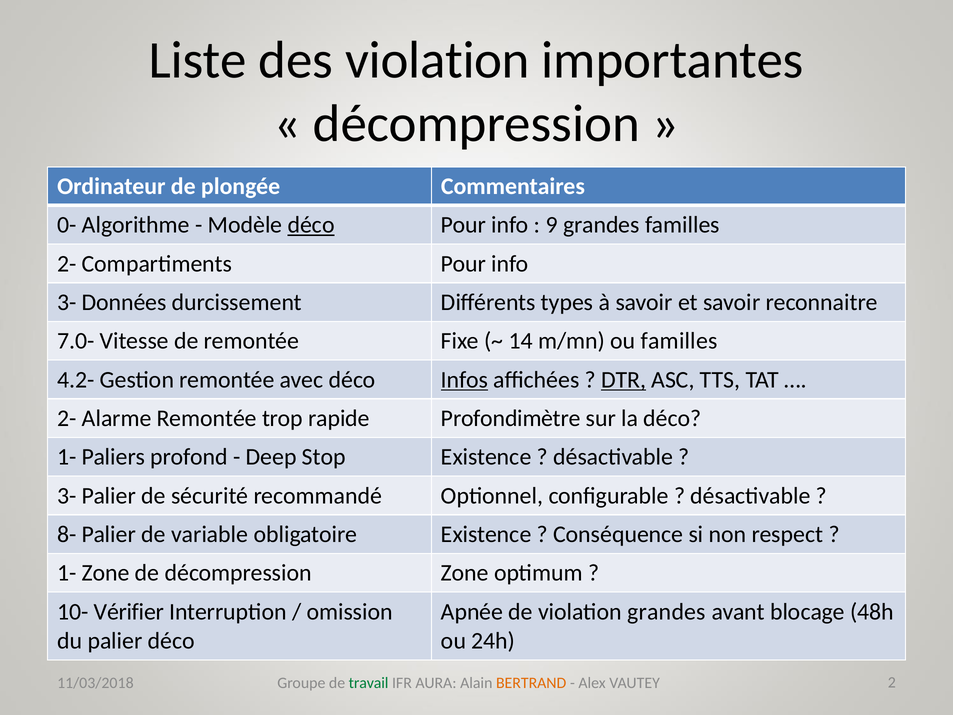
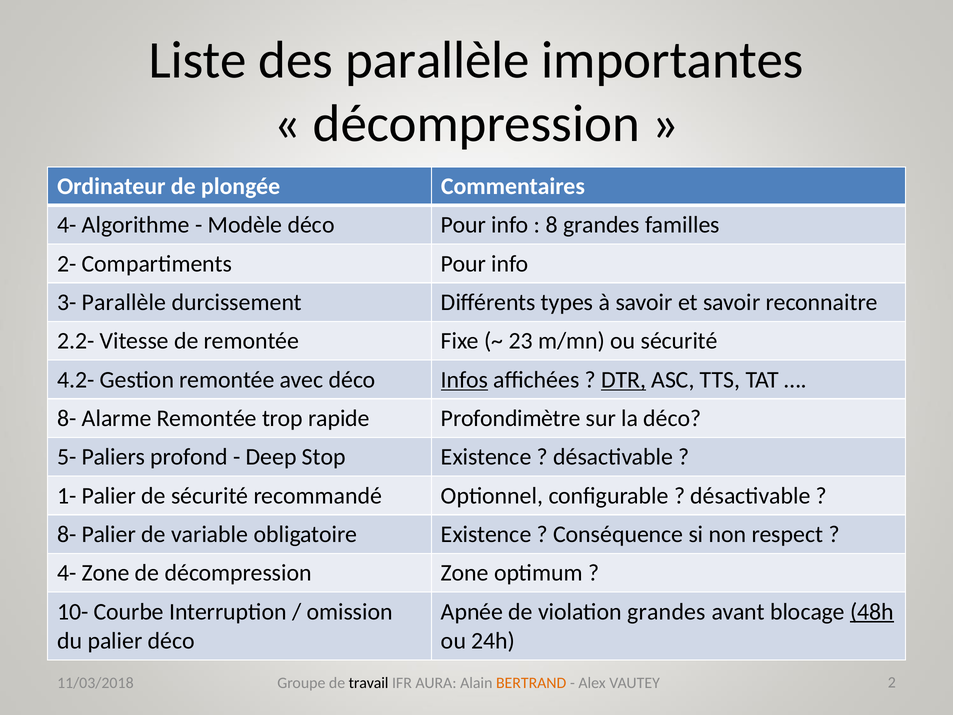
des violation: violation -> parallèle
0- at (67, 225): 0- -> 4-
déco at (311, 225) underline: present -> none
9: 9 -> 8
3- Données: Données -> Parallèle
7.0-: 7.0- -> 2.2-
14: 14 -> 23
ou familles: familles -> sécurité
2- at (67, 418): 2- -> 8-
1- at (67, 457): 1- -> 5-
3- at (67, 496): 3- -> 1-
1- at (67, 573): 1- -> 4-
Vérifier: Vérifier -> Courbe
48h underline: none -> present
travail colour: green -> black
